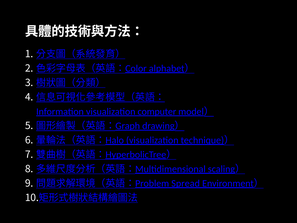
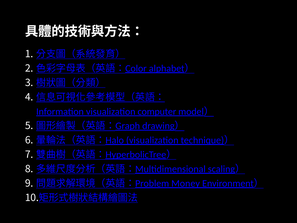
Spread: Spread -> Money
